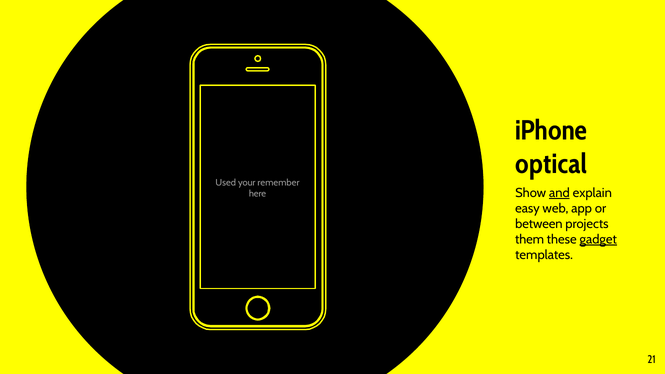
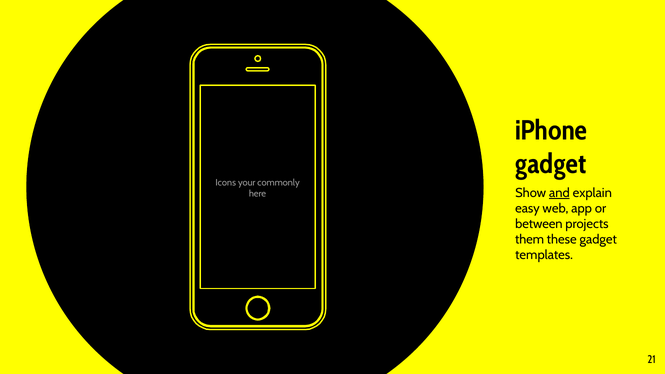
optical at (551, 164): optical -> gadget
Used: Used -> Icons
remember: remember -> commonly
gadget at (598, 239) underline: present -> none
